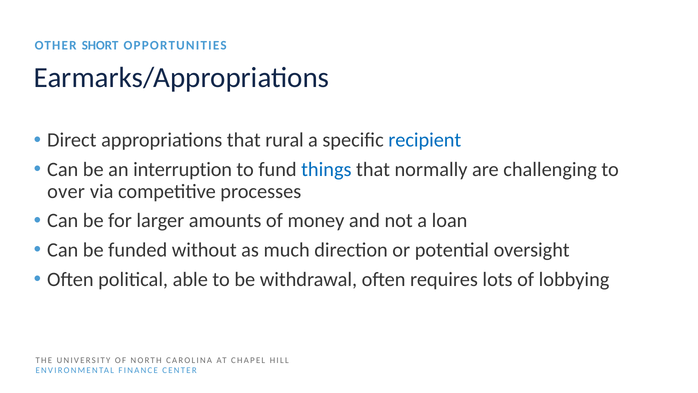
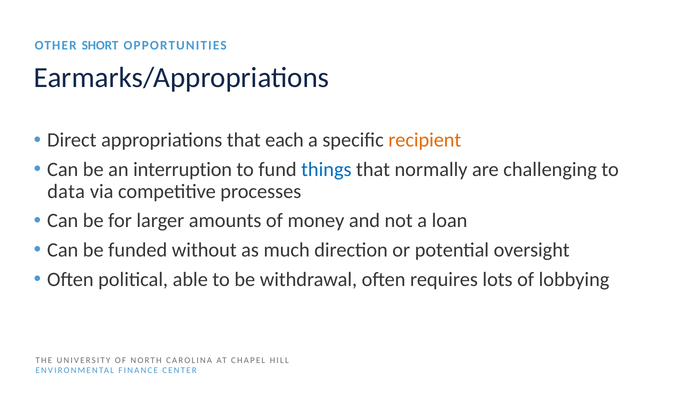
rural: rural -> each
recipient colour: blue -> orange
over: over -> data
